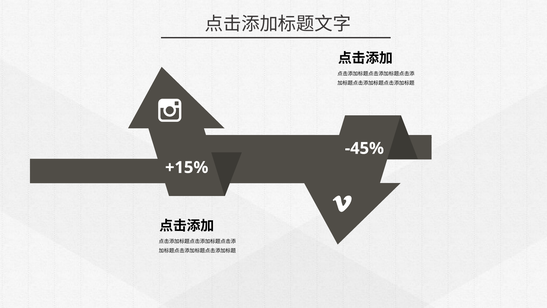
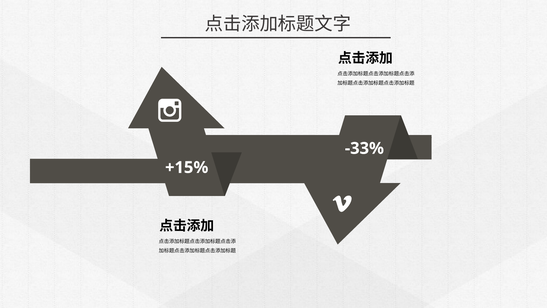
-45%: -45% -> -33%
